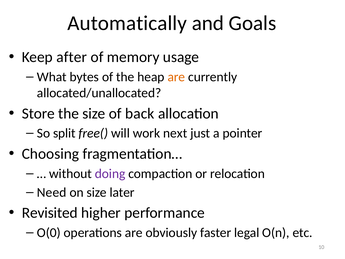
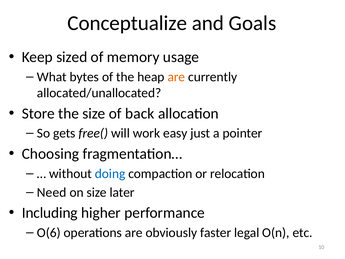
Automatically: Automatically -> Conceptualize
after: after -> sized
split: split -> gets
next: next -> easy
doing colour: purple -> blue
Revisited: Revisited -> Including
O(0: O(0 -> O(6
